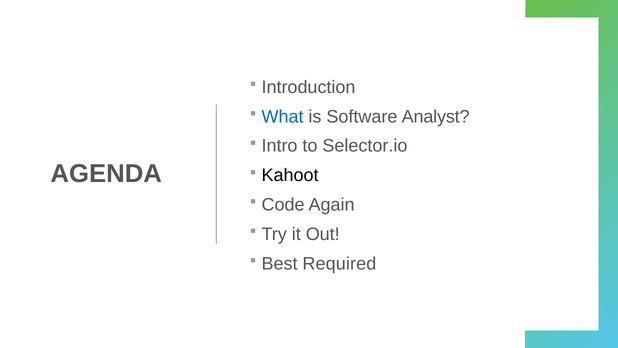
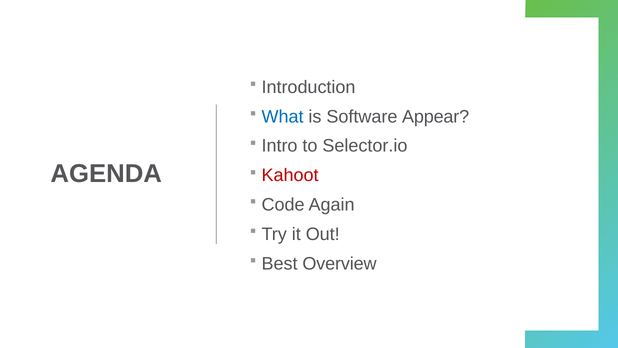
Analyst: Analyst -> Appear
Kahoot colour: black -> red
Required: Required -> Overview
